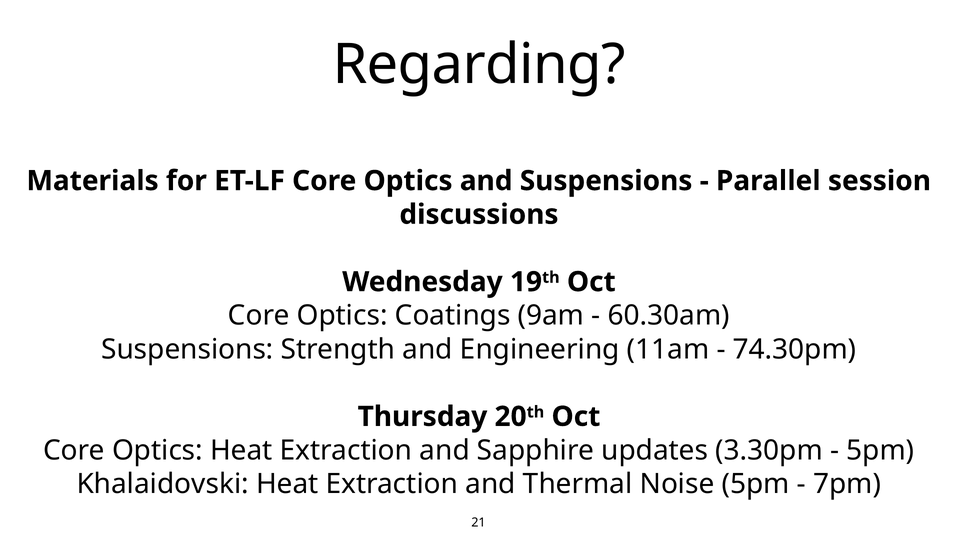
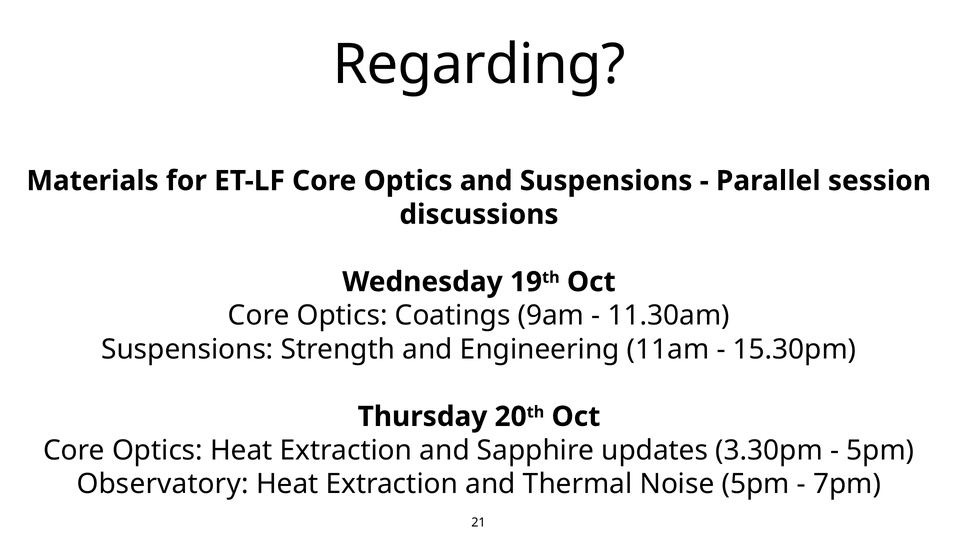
60.30am: 60.30am -> 11.30am
74.30pm: 74.30pm -> 15.30pm
Khalaidovski: Khalaidovski -> Observatory
